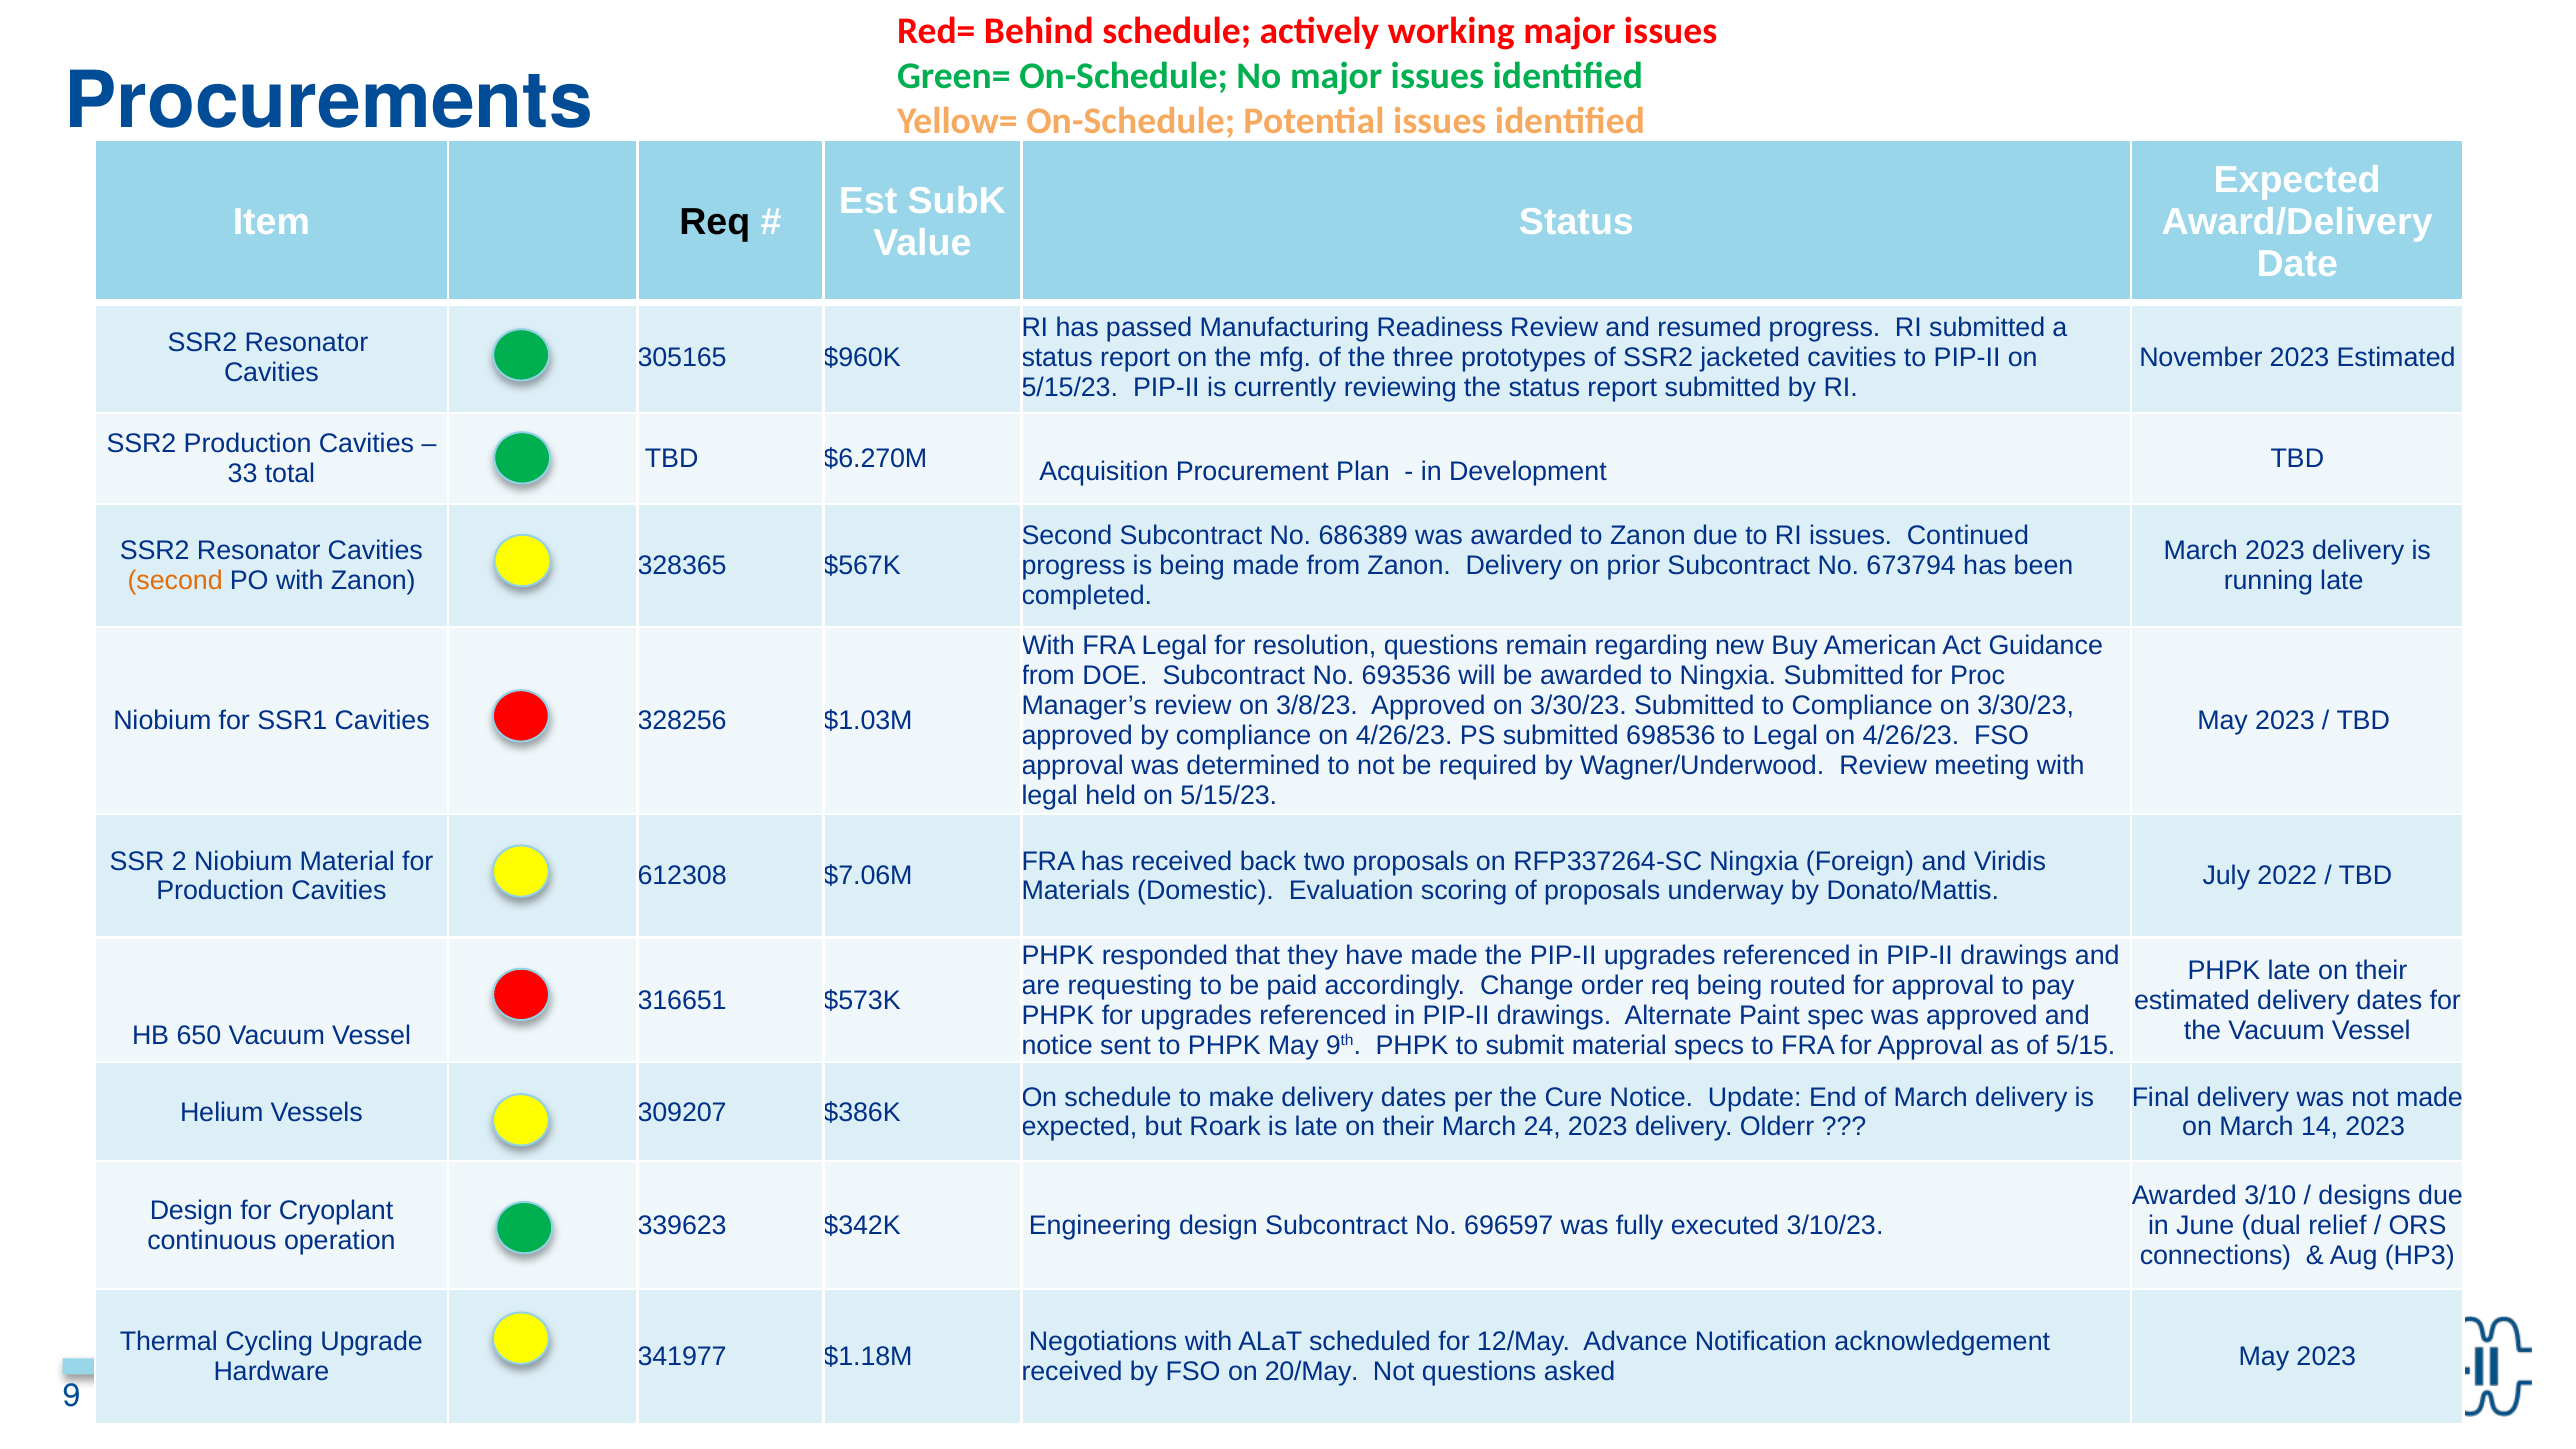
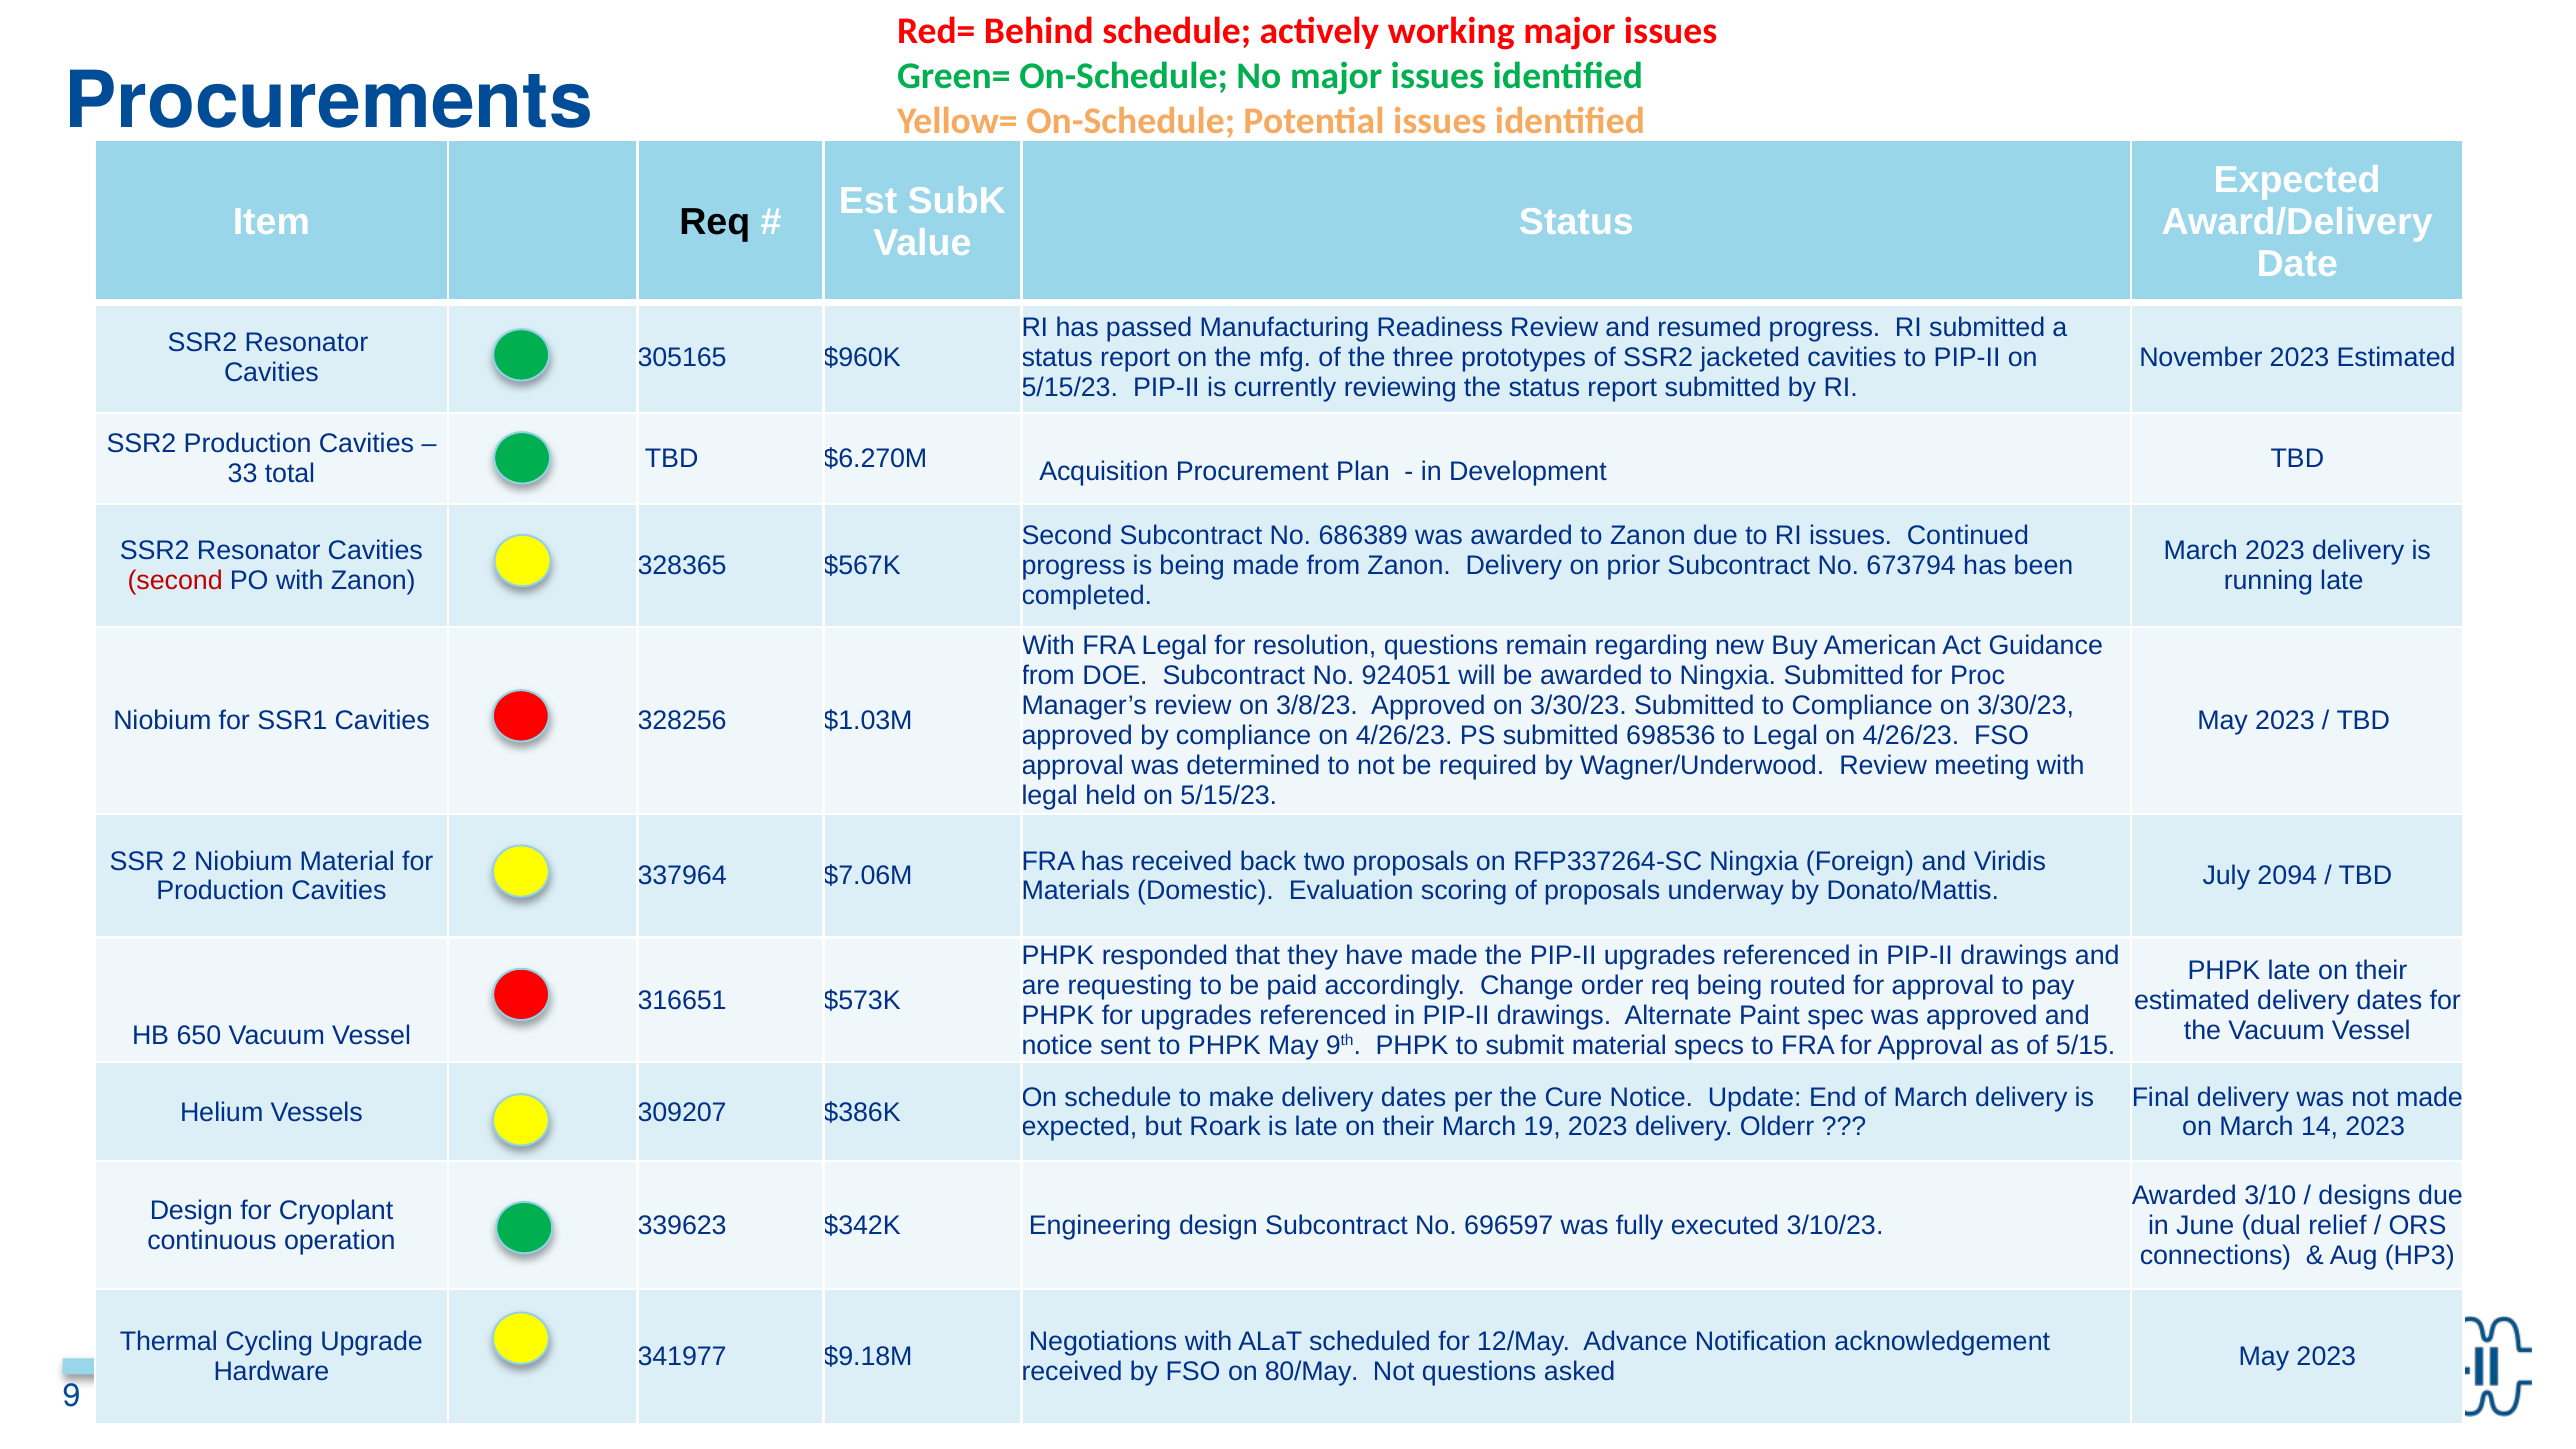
second at (175, 581) colour: orange -> red
693536: 693536 -> 924051
612308: 612308 -> 337964
2022: 2022 -> 2094
24: 24 -> 19
$1.18M: $1.18M -> $9.18M
20/May: 20/May -> 80/May
